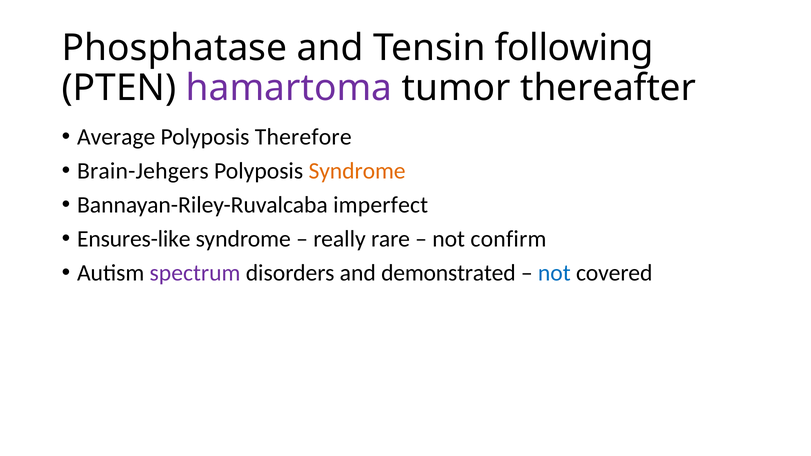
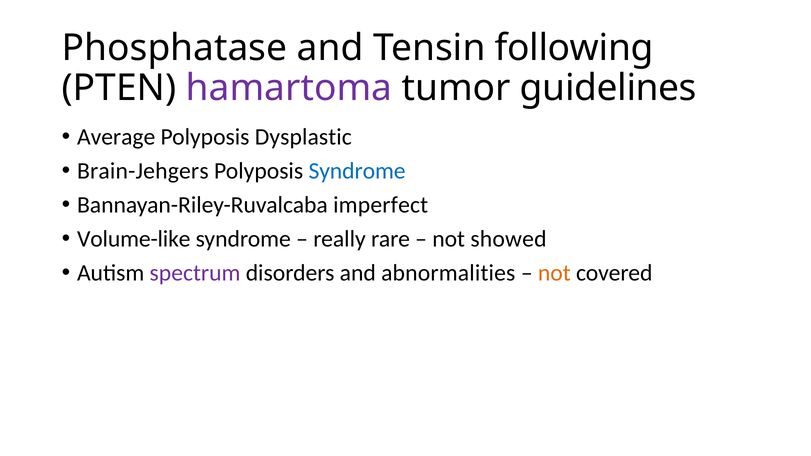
thereafter: thereafter -> guidelines
Therefore: Therefore -> Dysplastic
Syndrome at (357, 171) colour: orange -> blue
Ensures-like: Ensures-like -> Volume-like
confirm: confirm -> showed
demonstrated: demonstrated -> abnormalities
not at (554, 273) colour: blue -> orange
